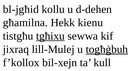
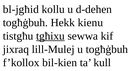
għamilna at (25, 23): għamilna -> togħġbuh
togħġbuh at (107, 50) underline: present -> none
bil-xejn: bil-xejn -> bil-kien
